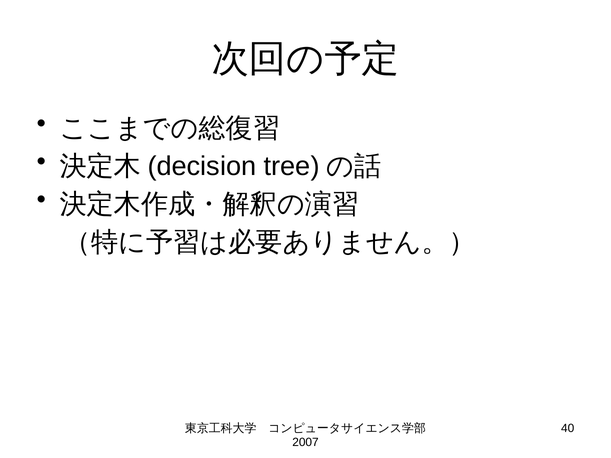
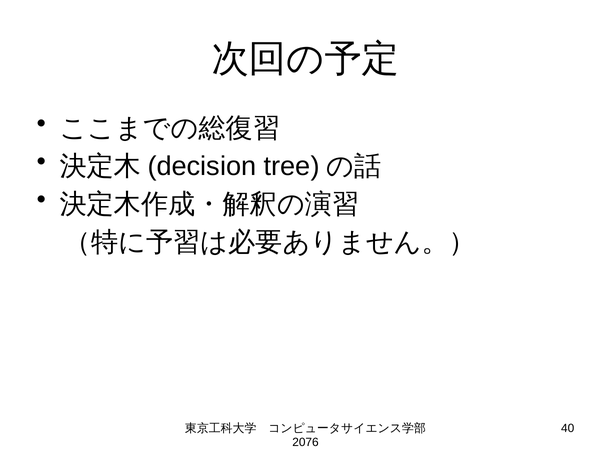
2007: 2007 -> 2076
